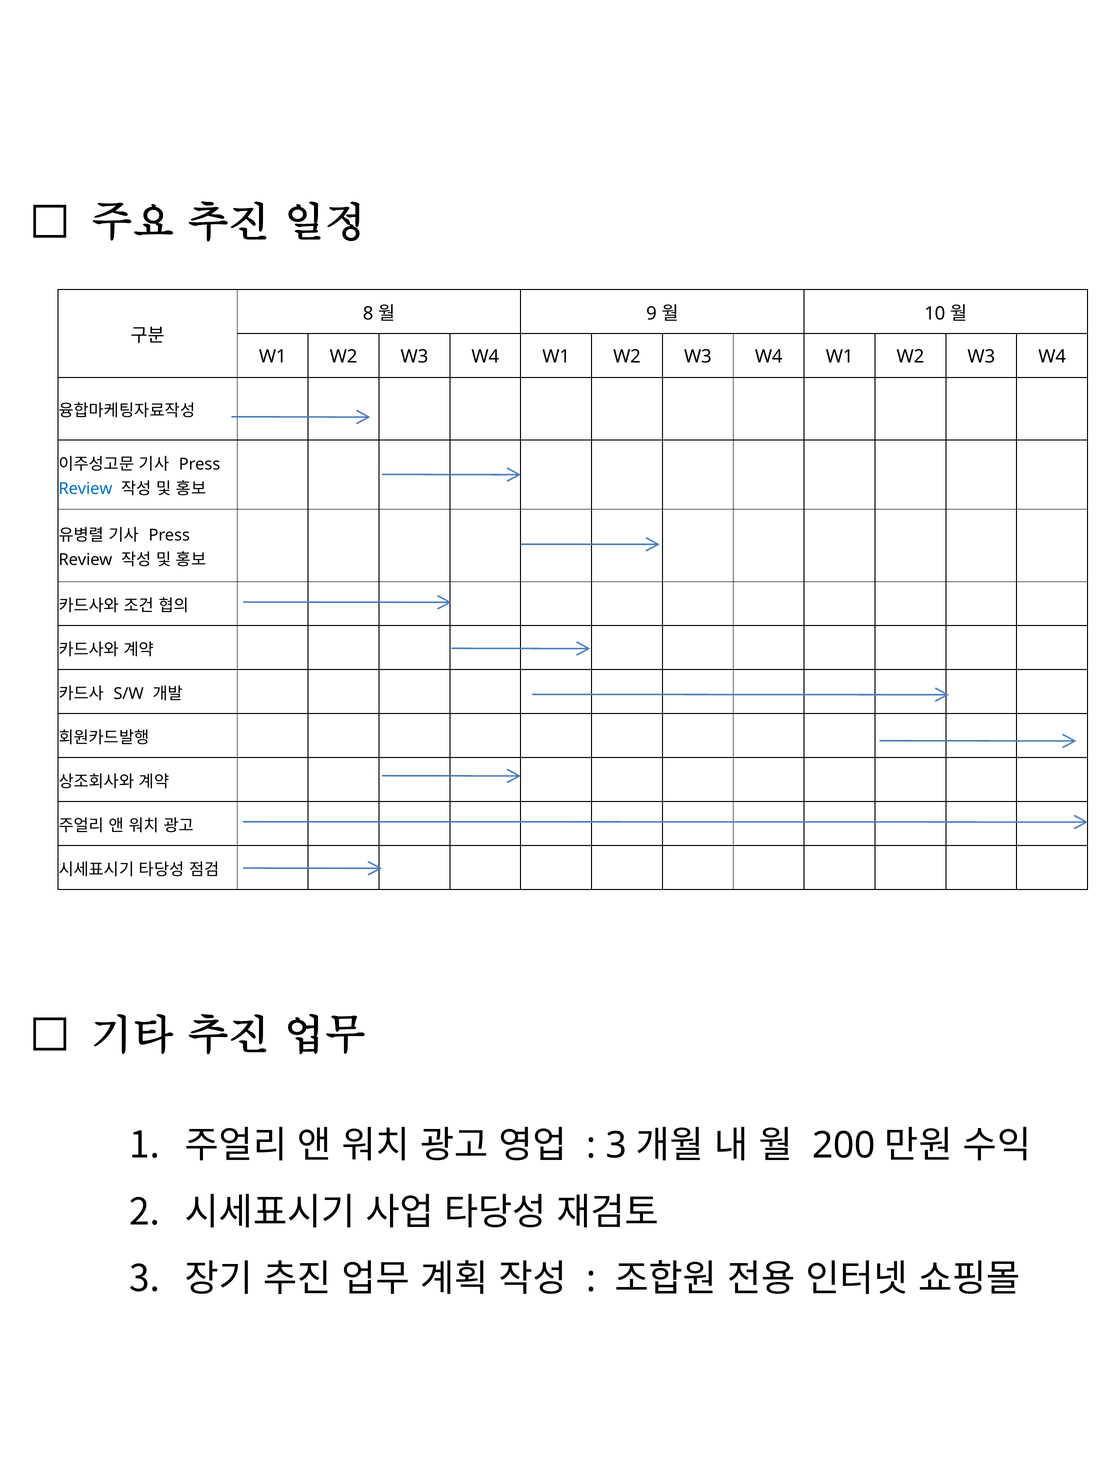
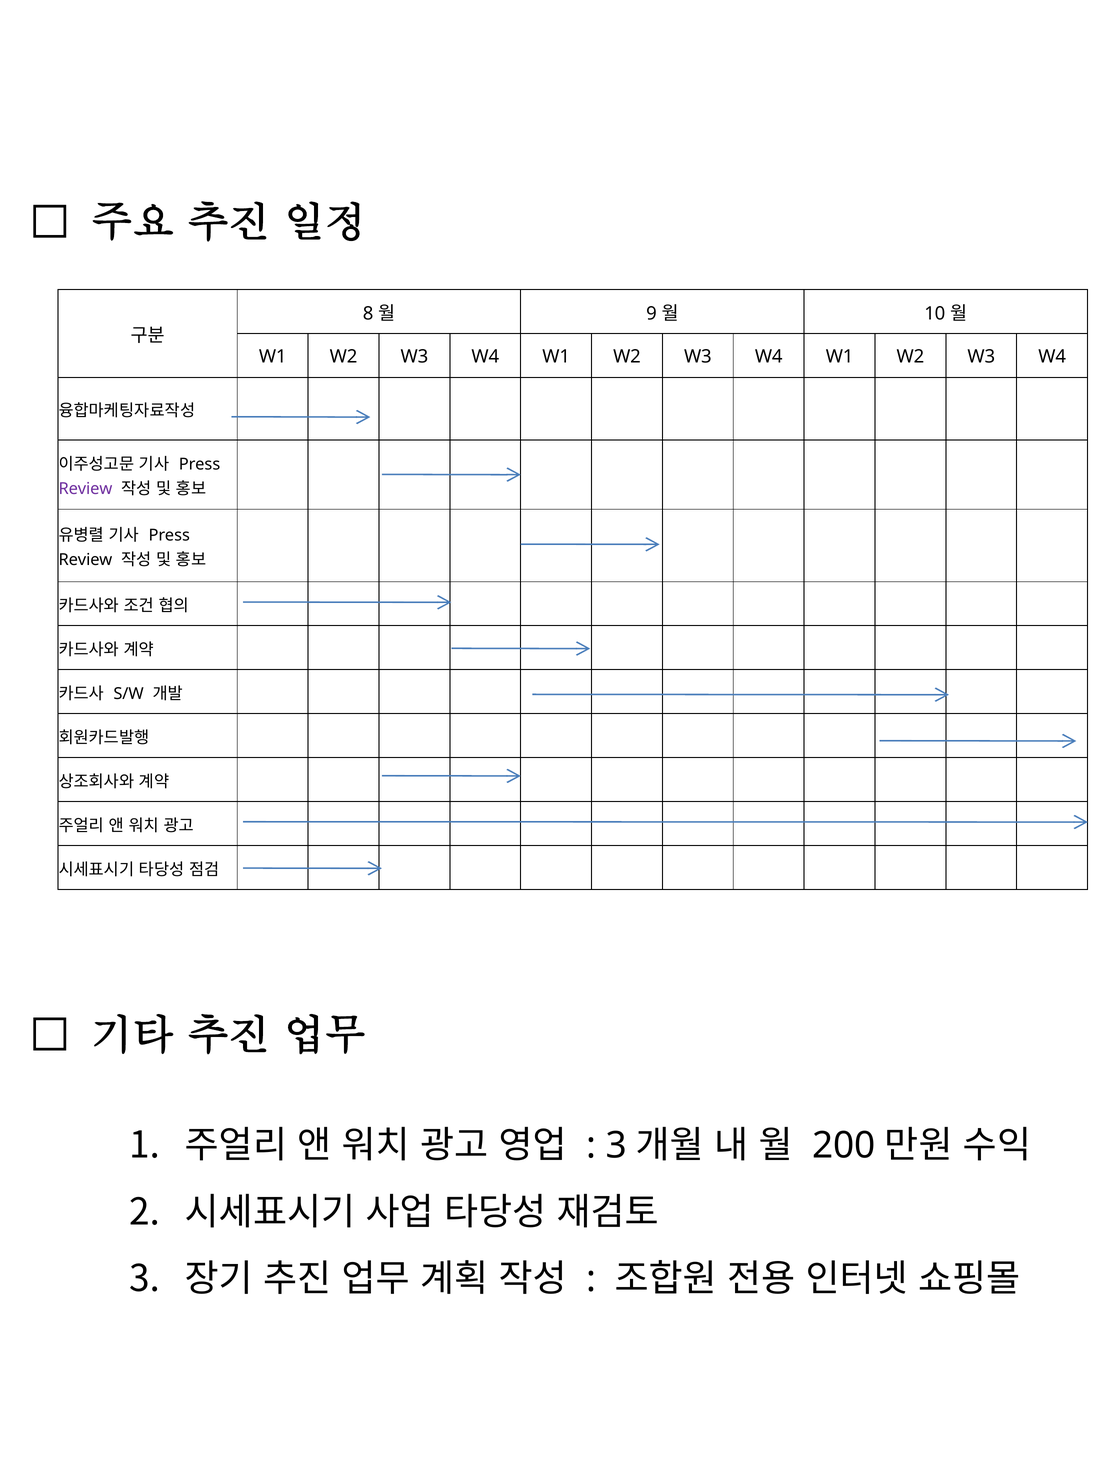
Review at (85, 488) colour: blue -> purple
